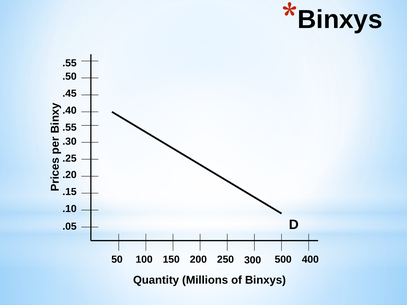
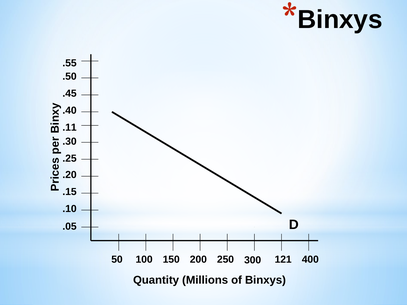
.55 at (70, 128): .55 -> .11
500: 500 -> 121
